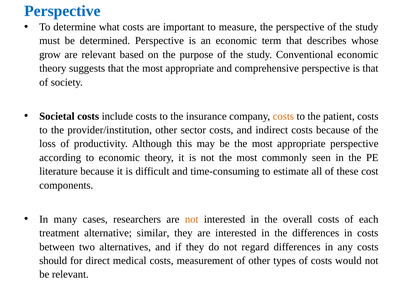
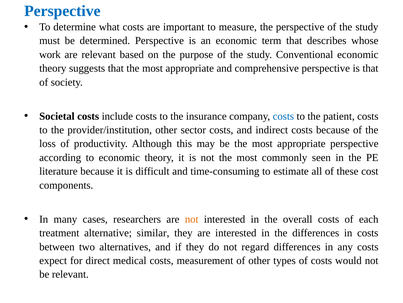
grow: grow -> work
costs at (283, 116) colour: orange -> blue
should: should -> expect
